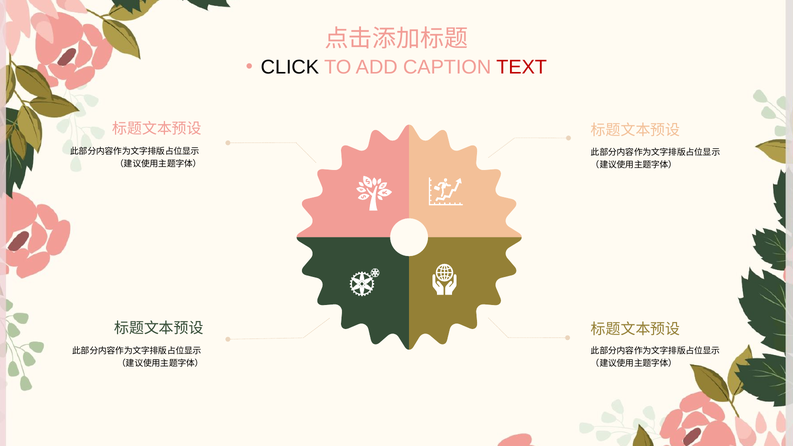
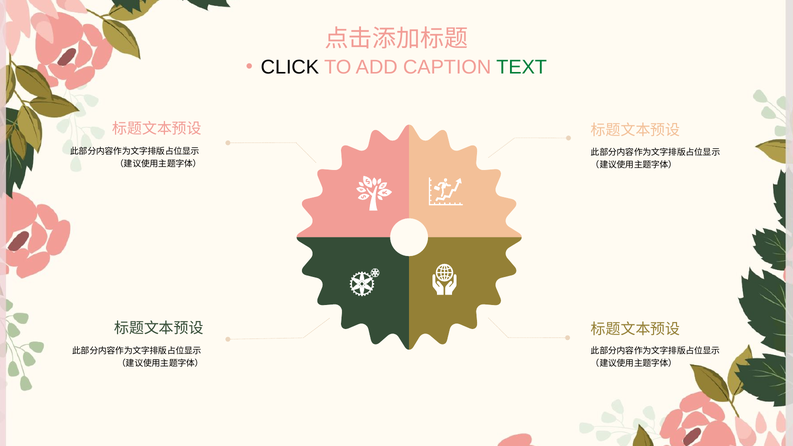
TEXT colour: red -> green
